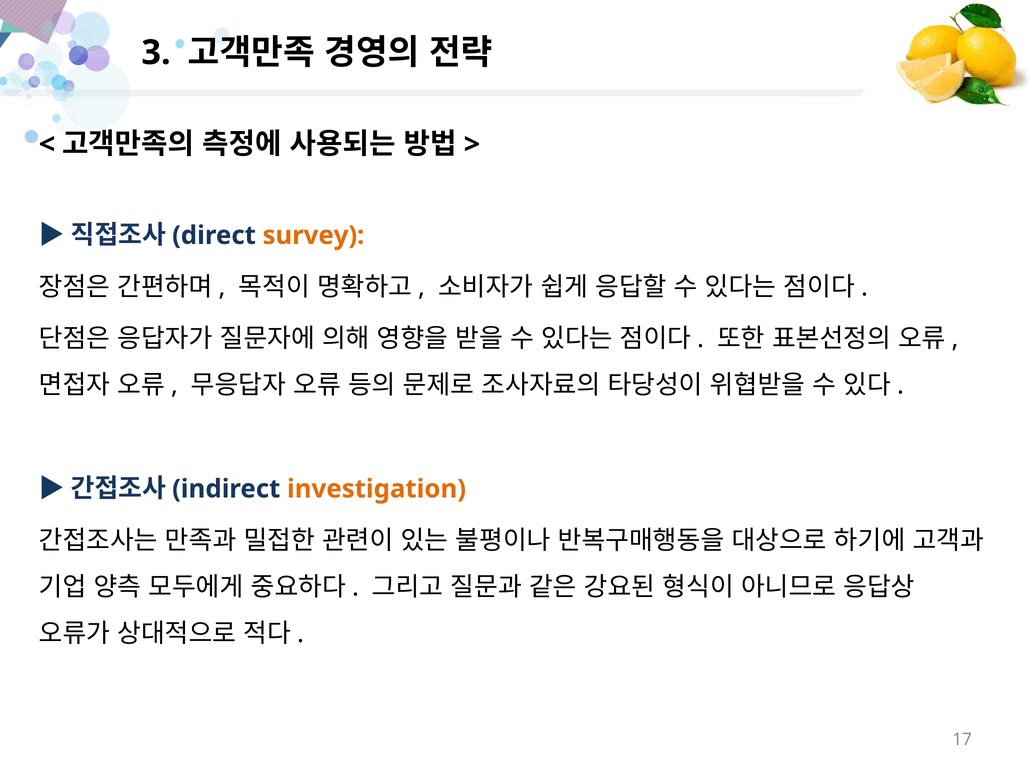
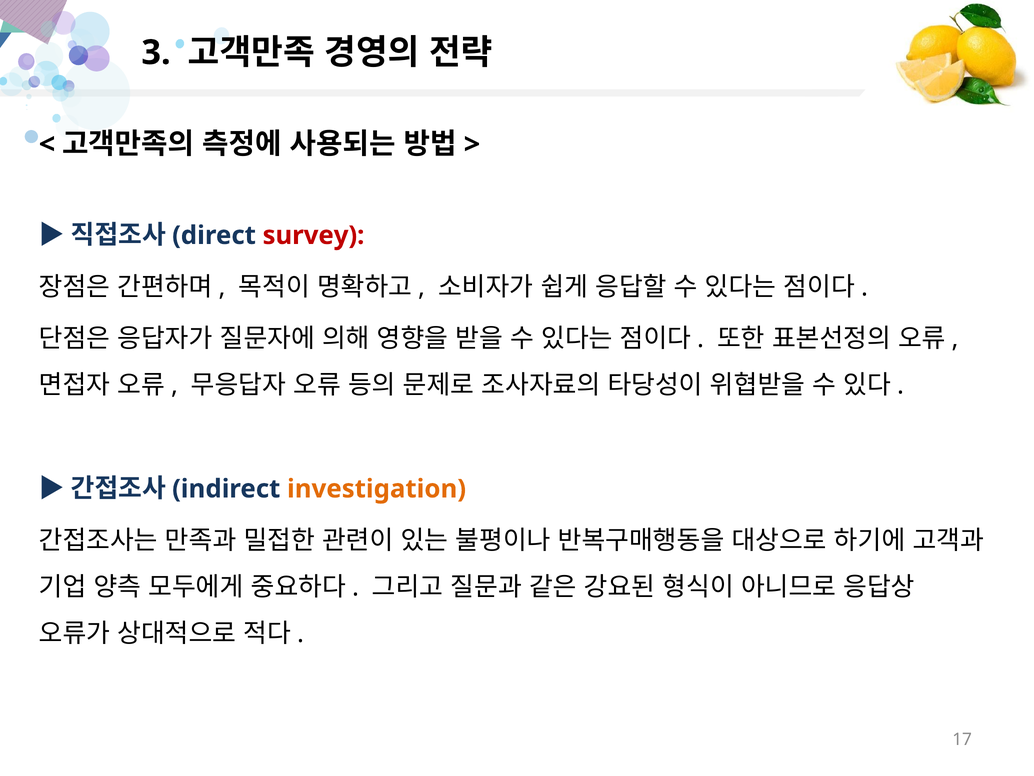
survey colour: orange -> red
